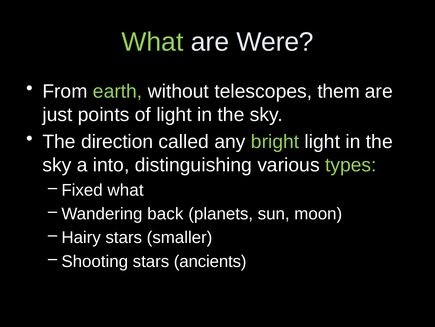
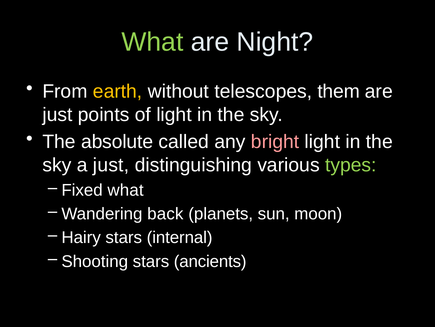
Were: Were -> Night
earth colour: light green -> yellow
direction: direction -> absolute
bright colour: light green -> pink
a into: into -> just
smaller: smaller -> internal
